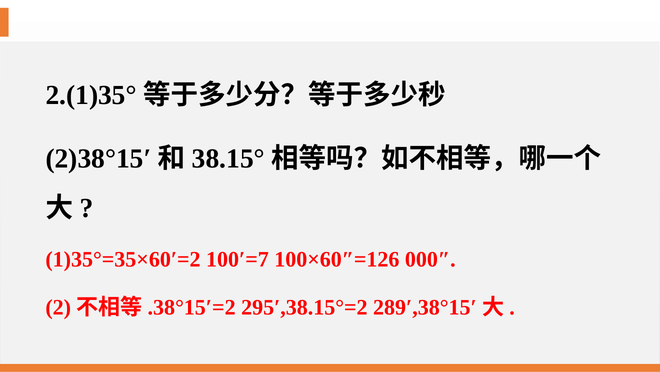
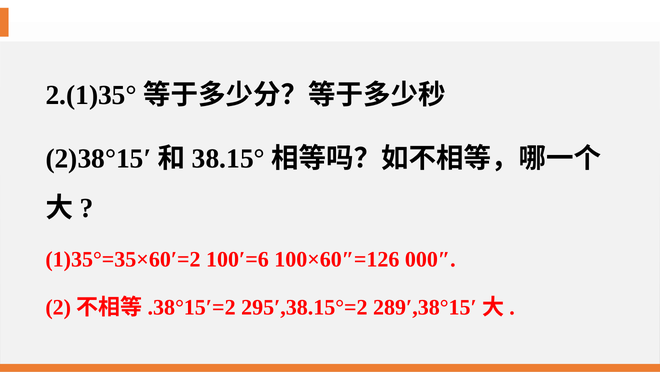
100′=7: 100′=7 -> 100′=6
